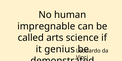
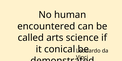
impregnable: impregnable -> encountered
genius: genius -> conical
